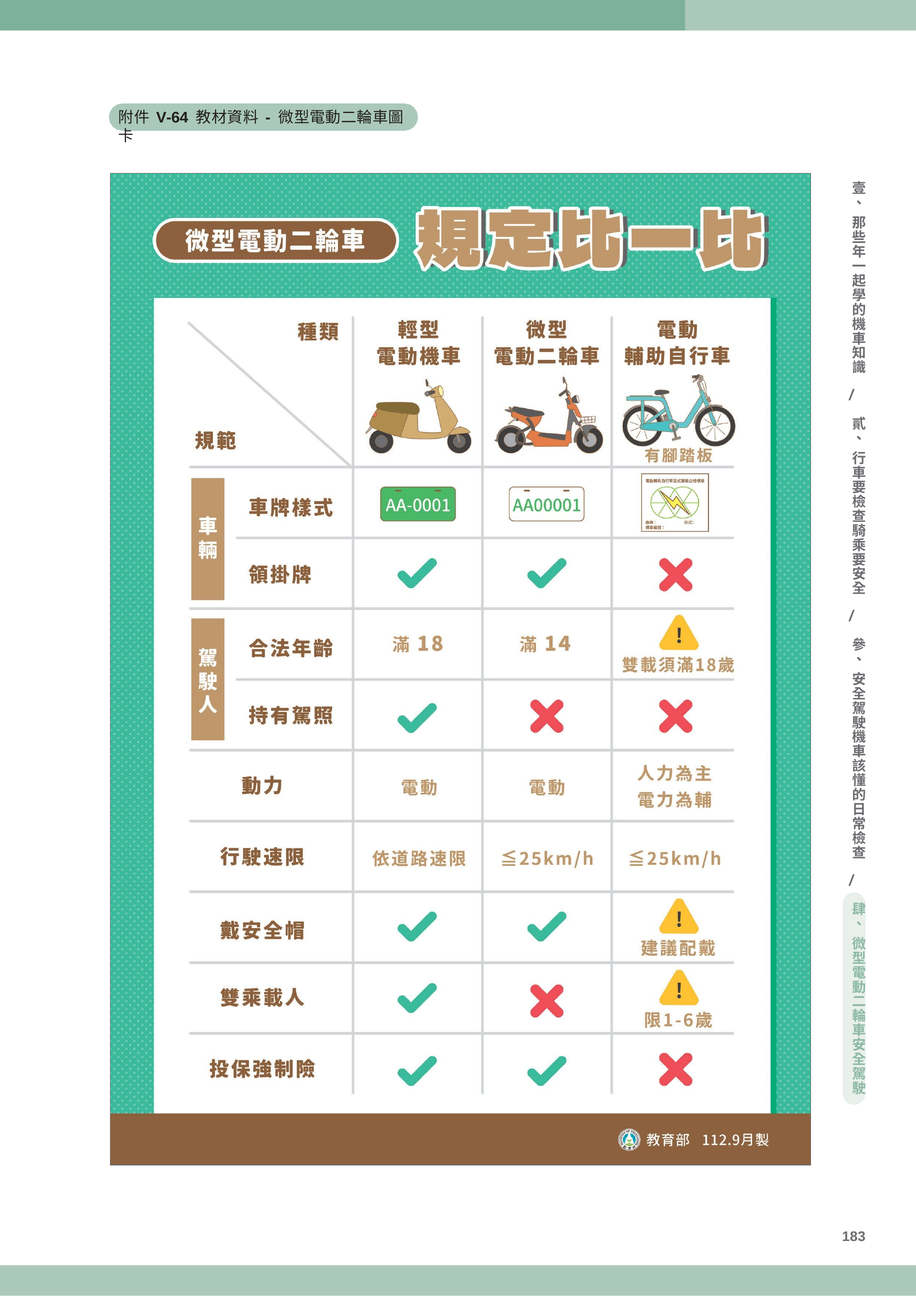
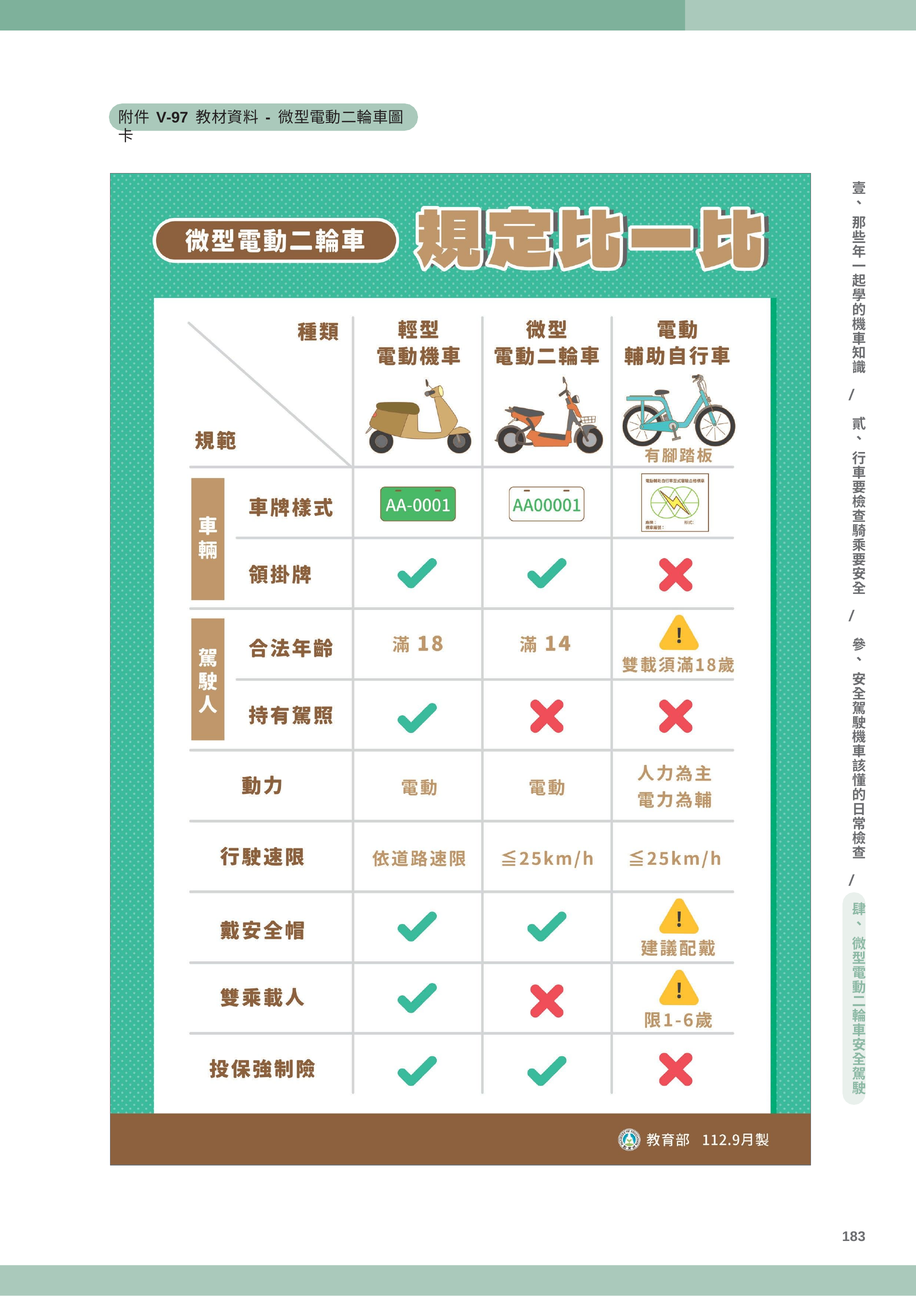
V-64: V-64 -> V-97
